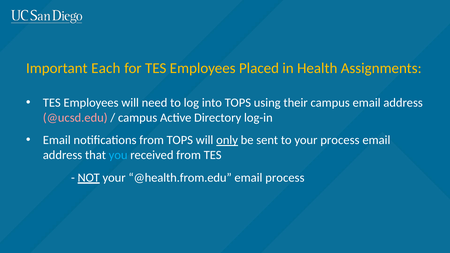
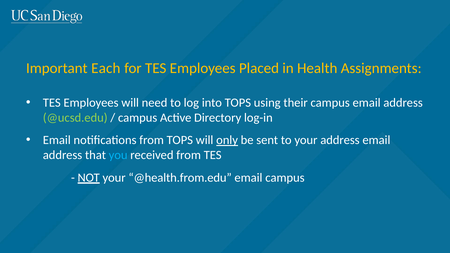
@ucsd.edu colour: pink -> light green
your process: process -> address
email process: process -> campus
